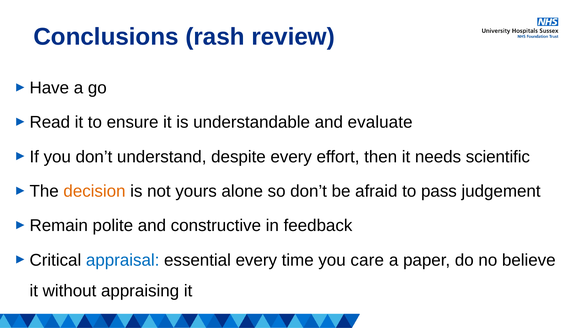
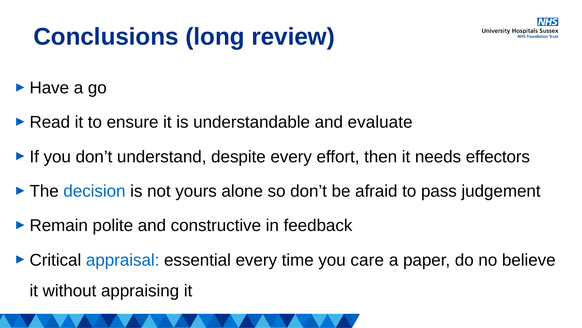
rash: rash -> long
scientific: scientific -> effectors
decision colour: orange -> blue
